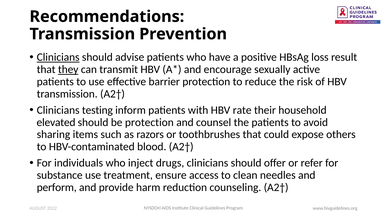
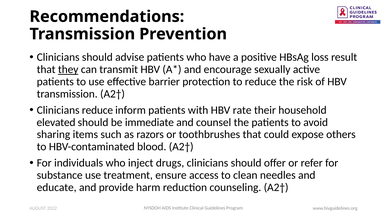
Clinicians at (58, 57) underline: present -> none
Clinicians testing: testing -> reduce
be protection: protection -> immediate
perform: perform -> educate
